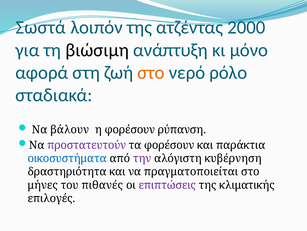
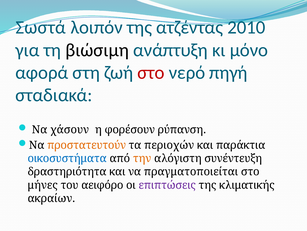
2000: 2000 -> 2010
στο at (151, 72) colour: orange -> red
ρόλο: ρόλο -> πηγή
βάλουν: βάλουν -> χάσουν
προστατευτούν colour: purple -> orange
τα φορέσουν: φορέσουν -> περιοχών
την colour: purple -> orange
κυβέρνηση: κυβέρνηση -> συνέντευξη
πιθανές: πιθανές -> αειφόρο
επιλογές: επιλογές -> ακραίων
